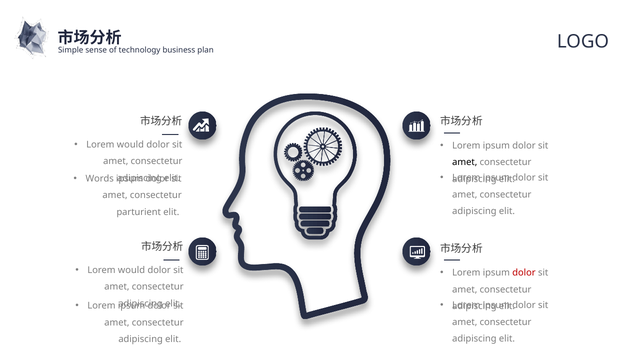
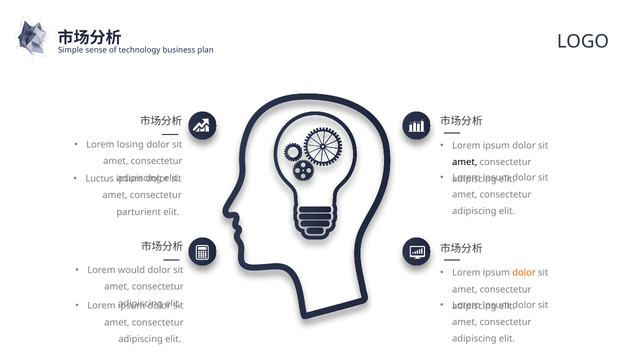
would at (130, 145): would -> losing
Words: Words -> Luctus
dolor at (524, 273) colour: red -> orange
